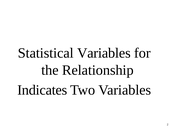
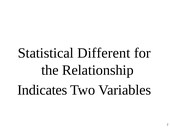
Statistical Variables: Variables -> Different
